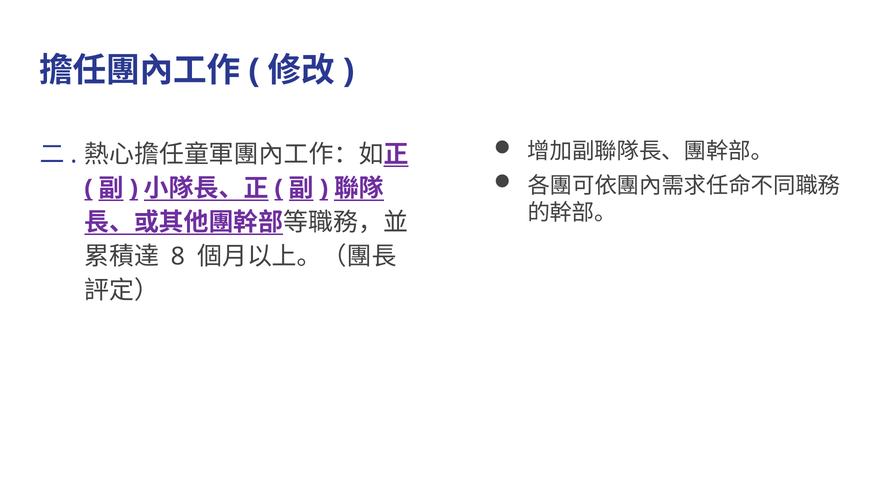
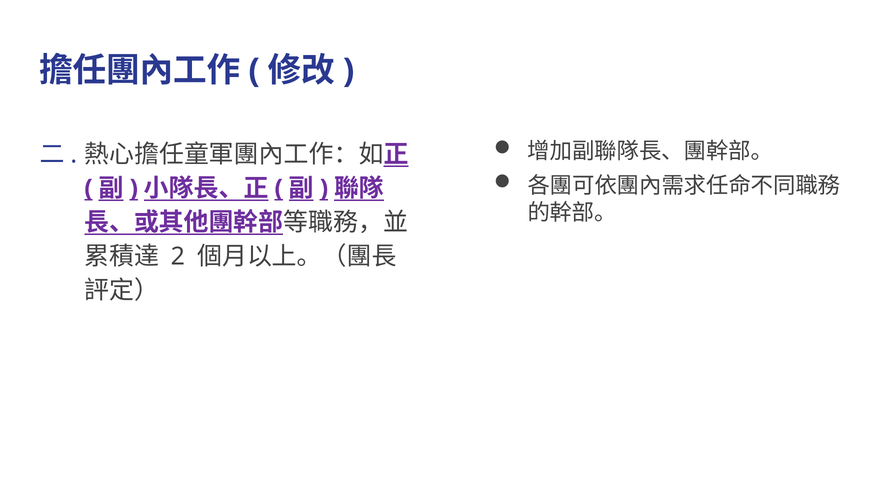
8: 8 -> 2
